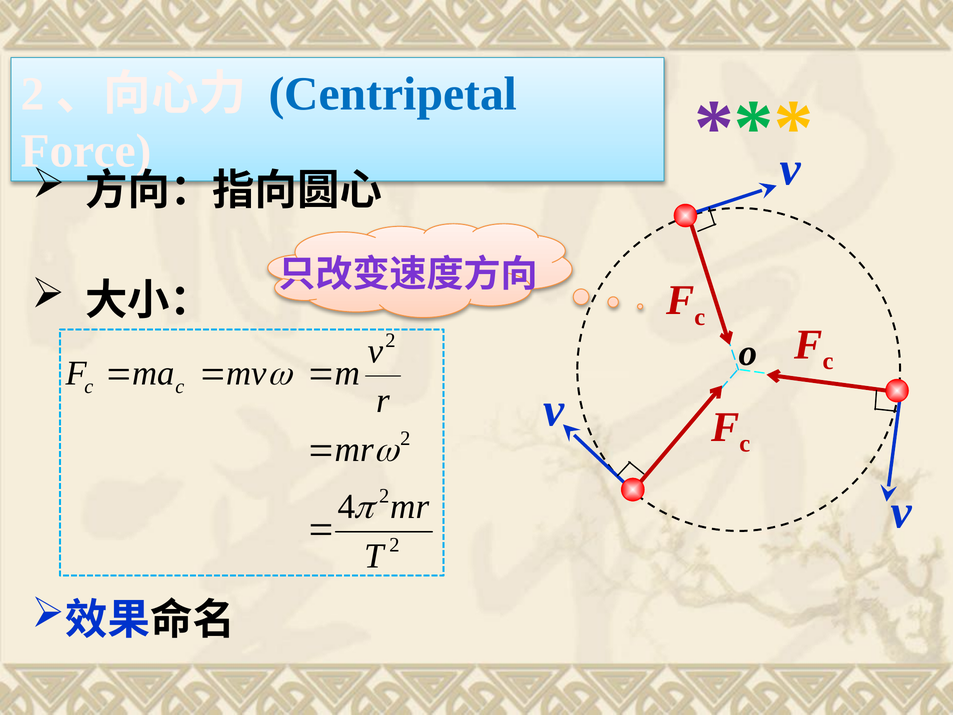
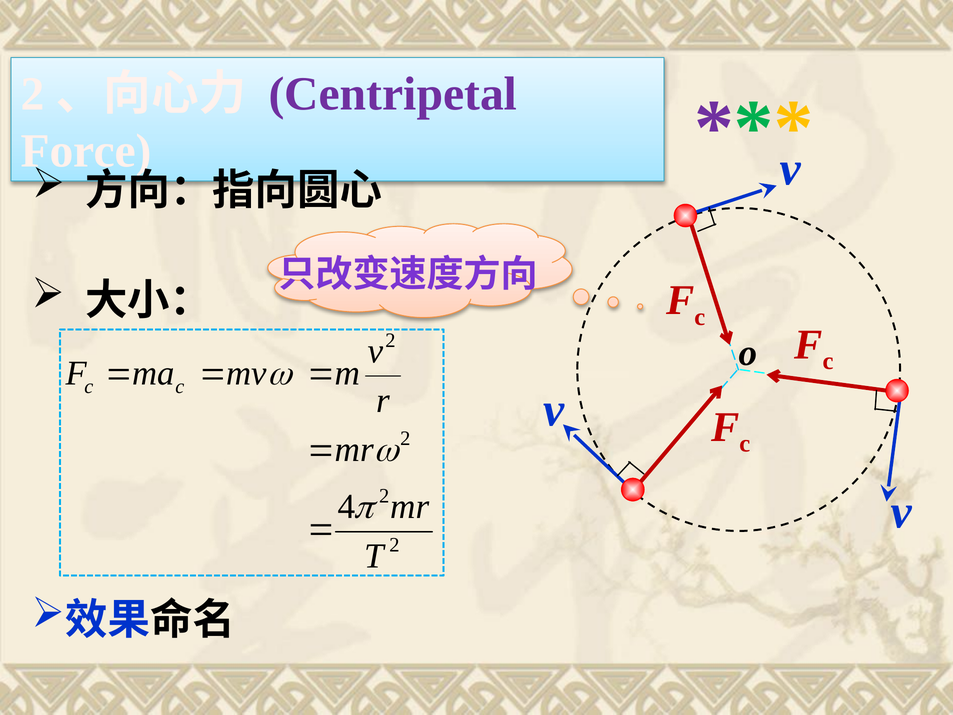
Centripetal colour: blue -> purple
